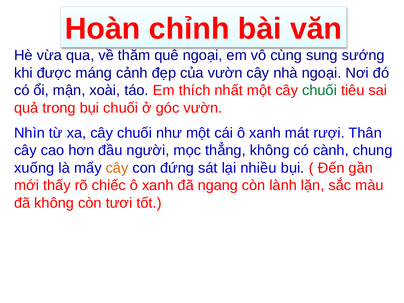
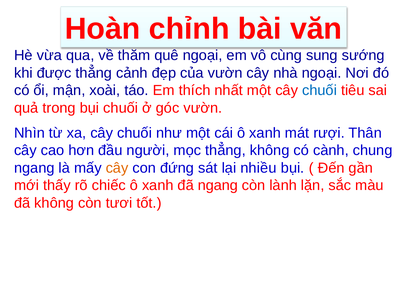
được máng: máng -> thẳng
chuối at (320, 91) colour: green -> blue
xuống at (34, 168): xuống -> ngang
